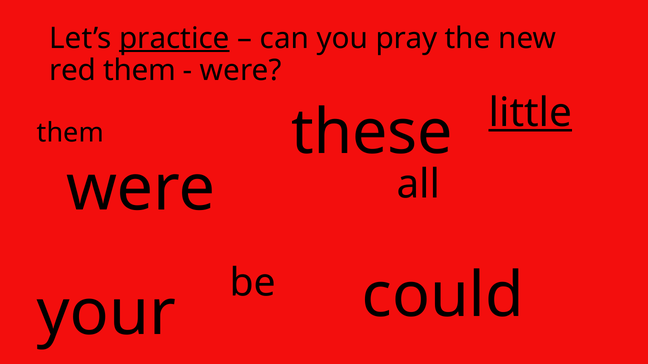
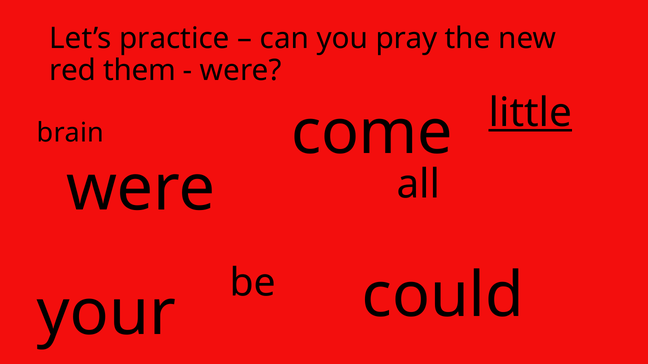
practice underline: present -> none
these: these -> come
them at (70, 133): them -> brain
